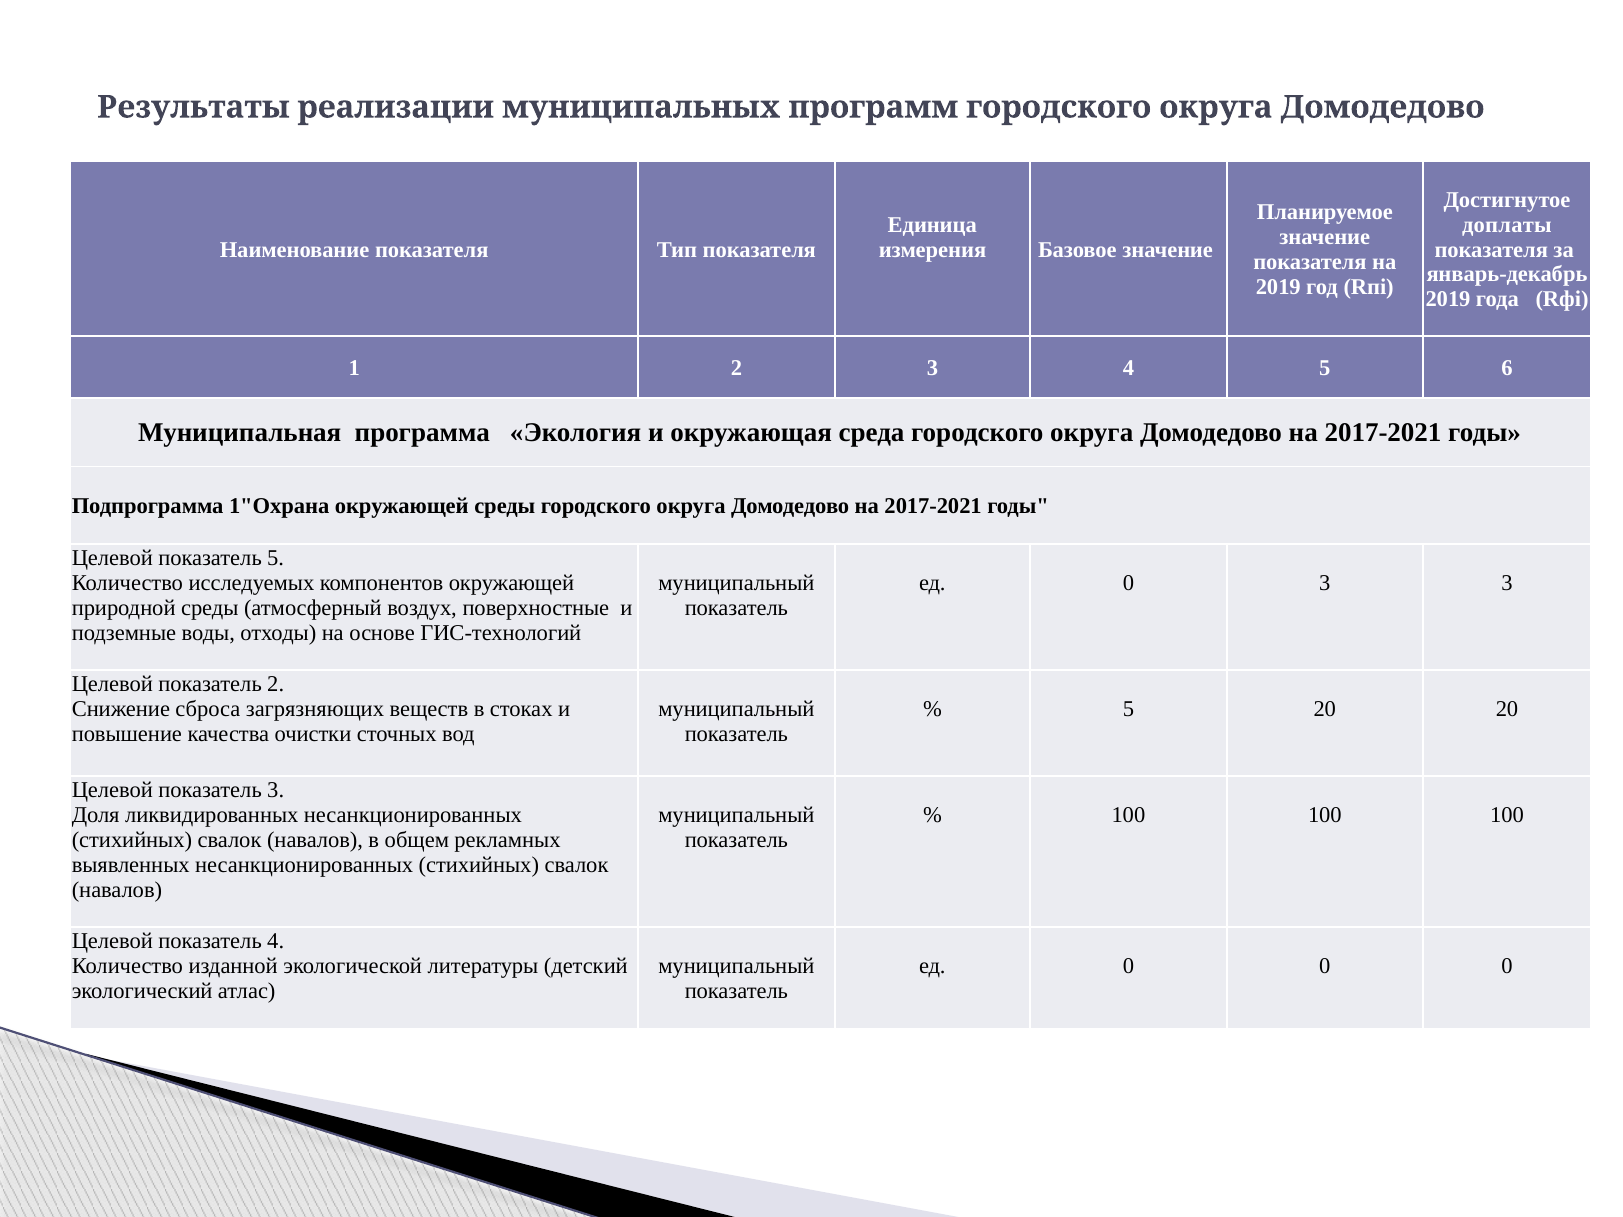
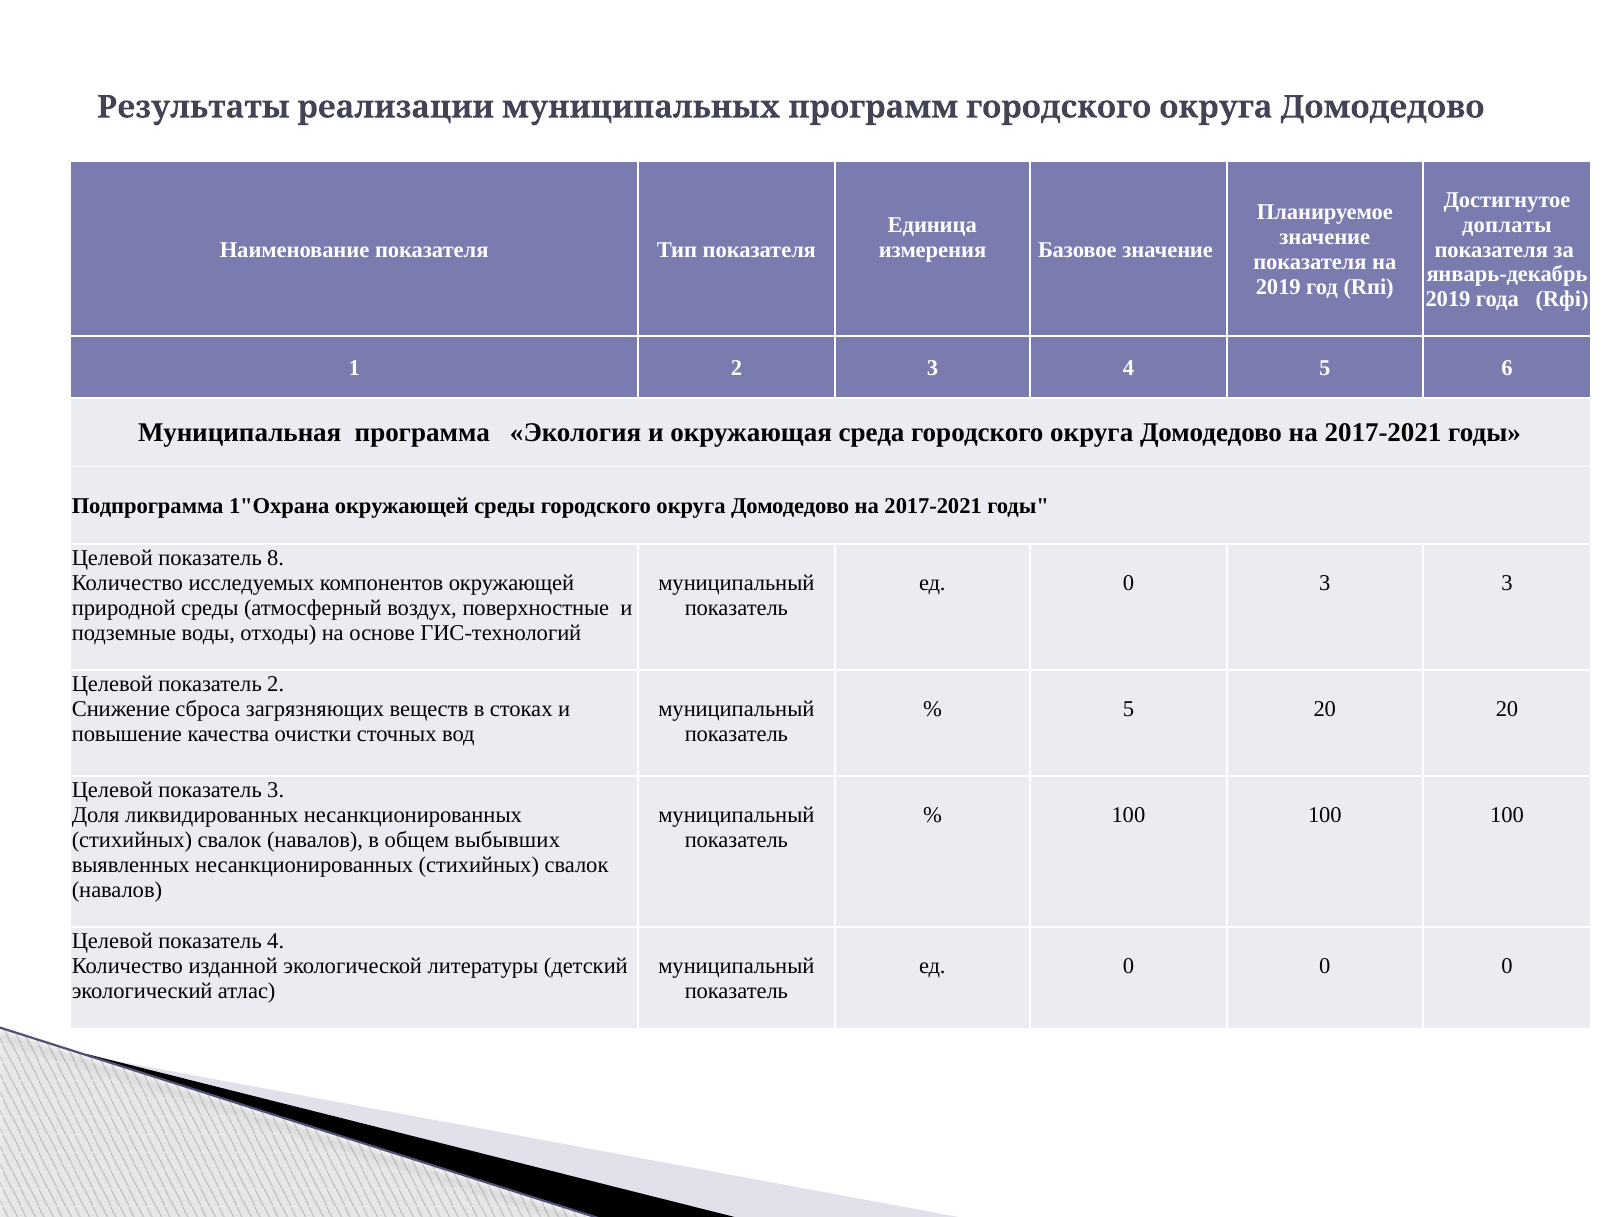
показатель 5: 5 -> 8
рекламных: рекламных -> выбывших
